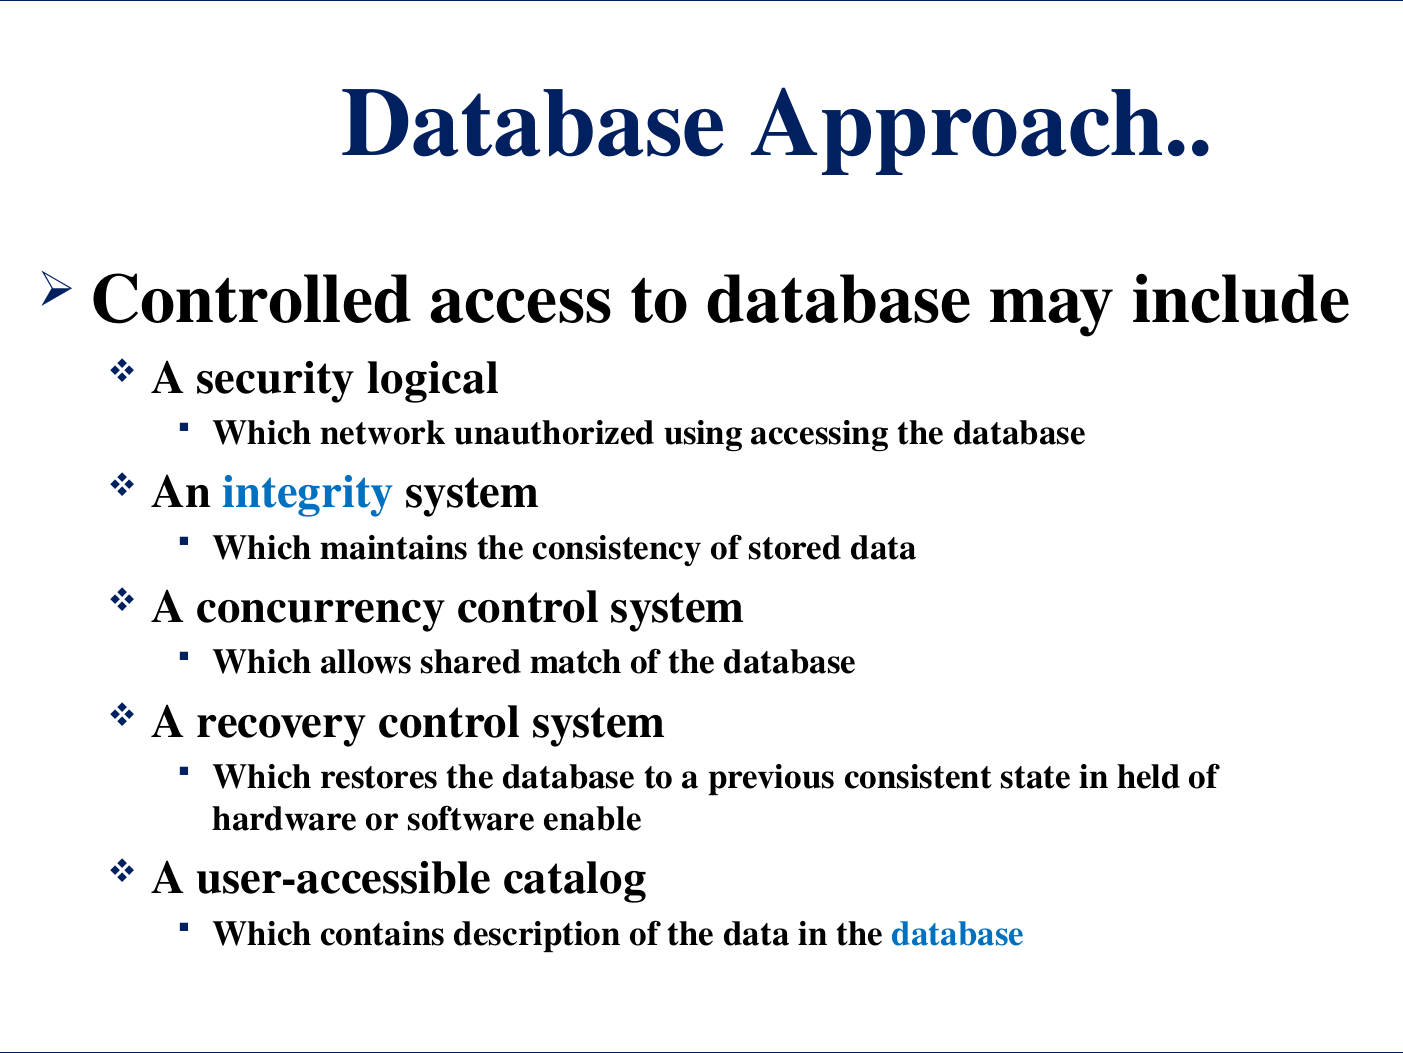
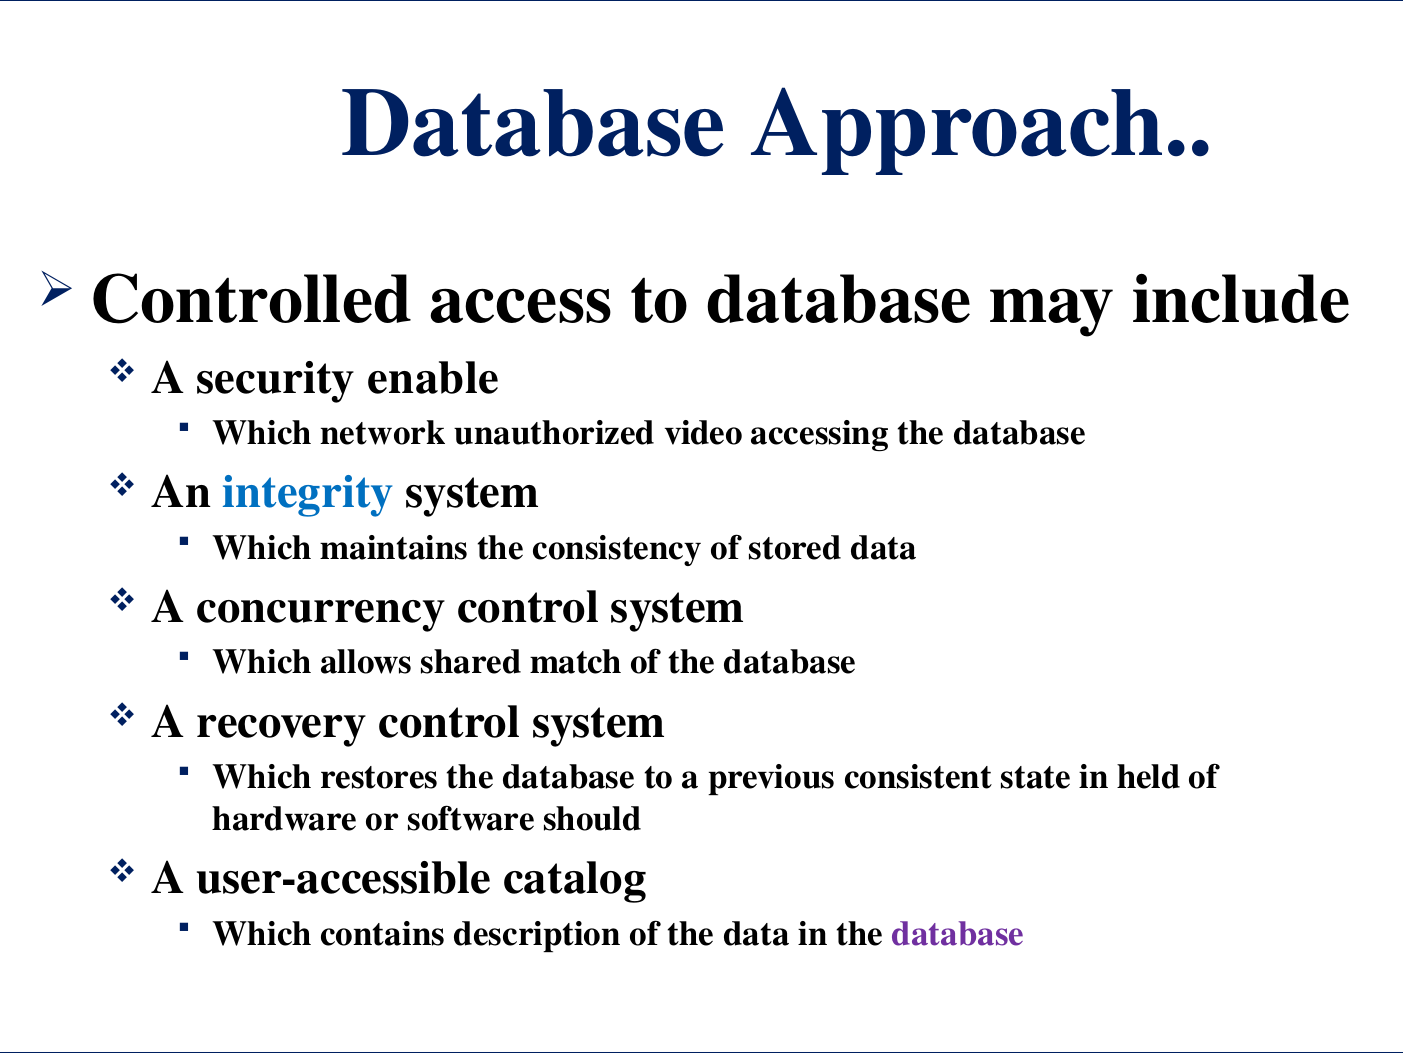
logical: logical -> enable
using: using -> video
enable: enable -> should
database at (958, 933) colour: blue -> purple
